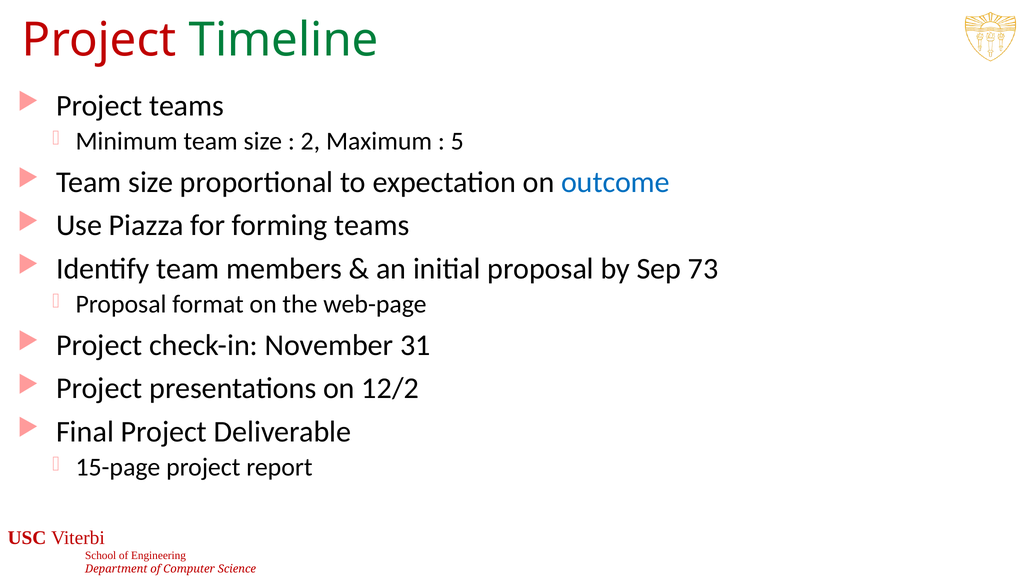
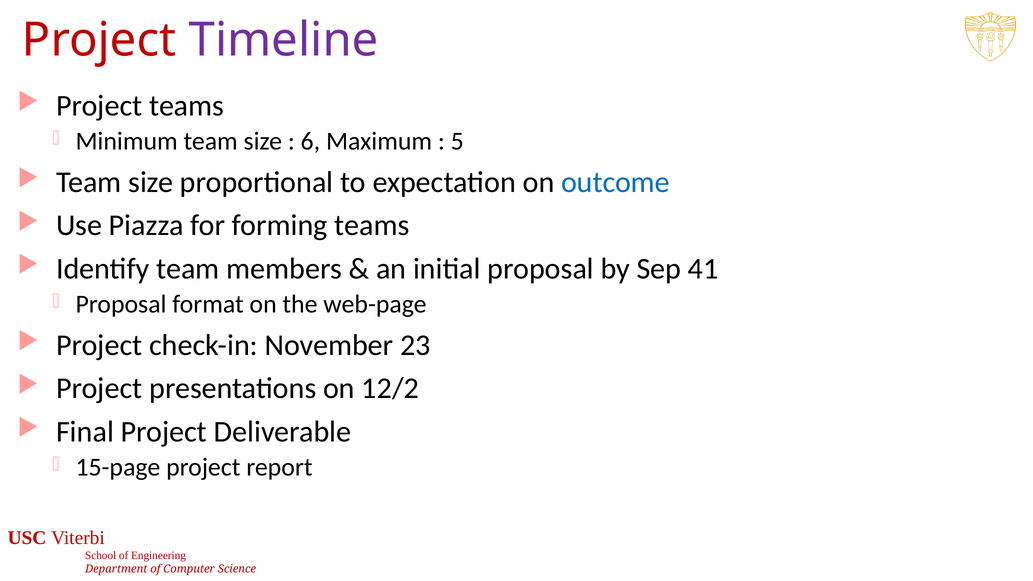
Timeline colour: green -> purple
2: 2 -> 6
73: 73 -> 41
31: 31 -> 23
